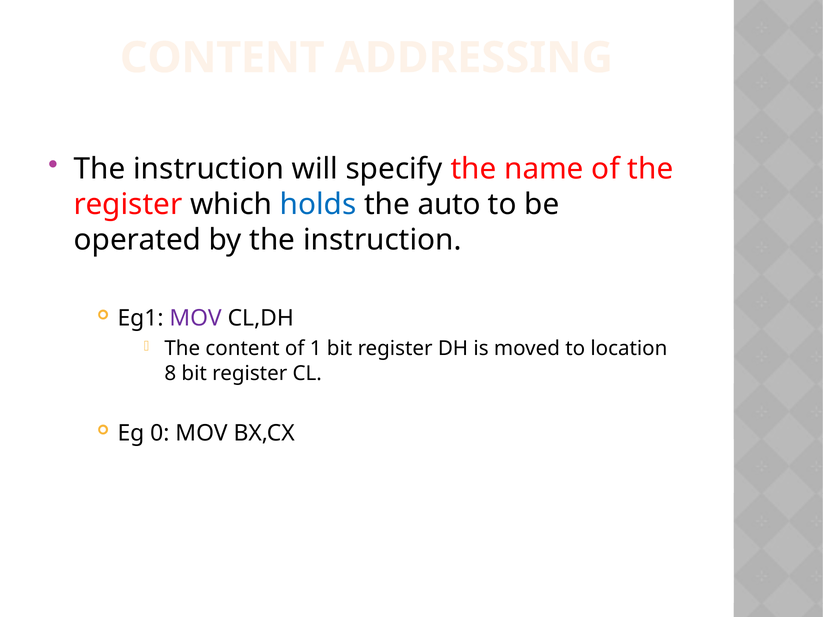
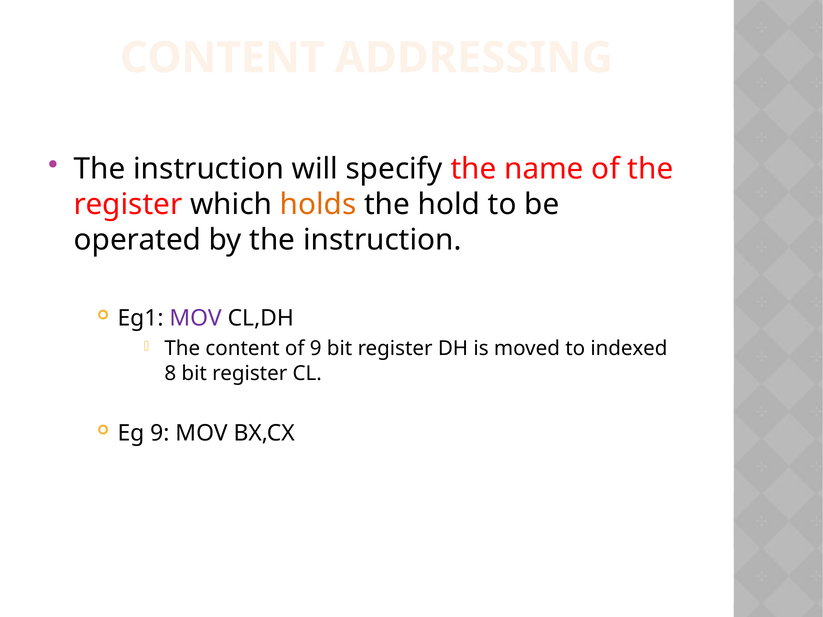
holds colour: blue -> orange
auto: auto -> hold
of 1: 1 -> 9
location: location -> indexed
Eg 0: 0 -> 9
